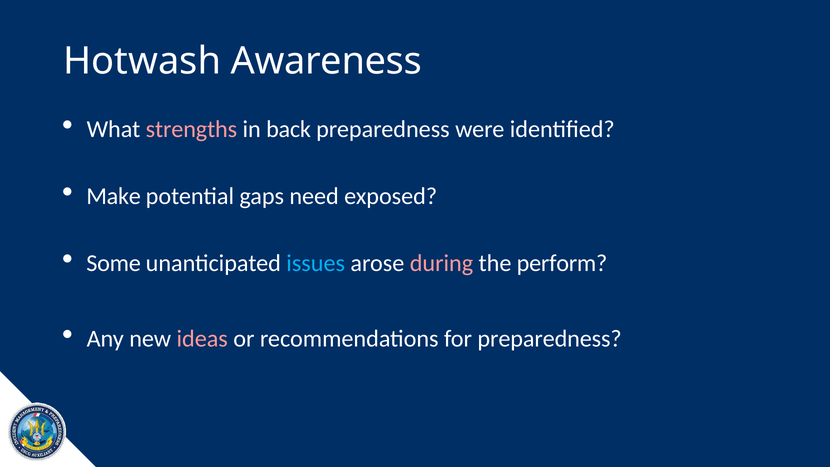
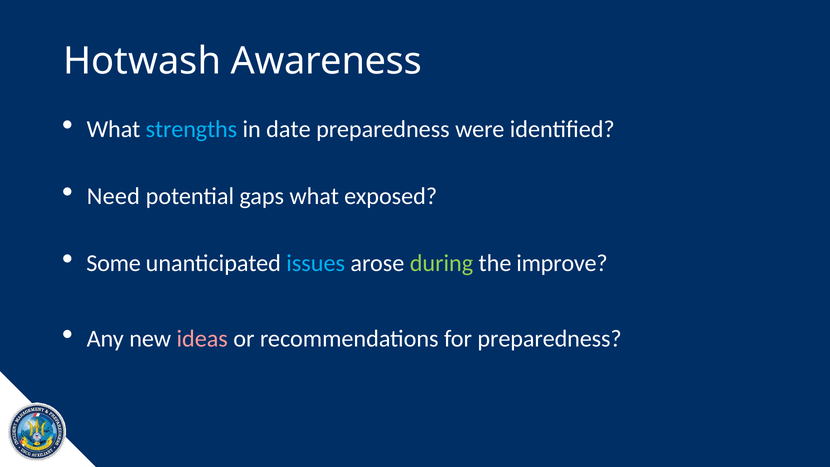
strengths colour: pink -> light blue
back: back -> date
Make: Make -> Need
gaps need: need -> what
during colour: pink -> light green
perform: perform -> improve
